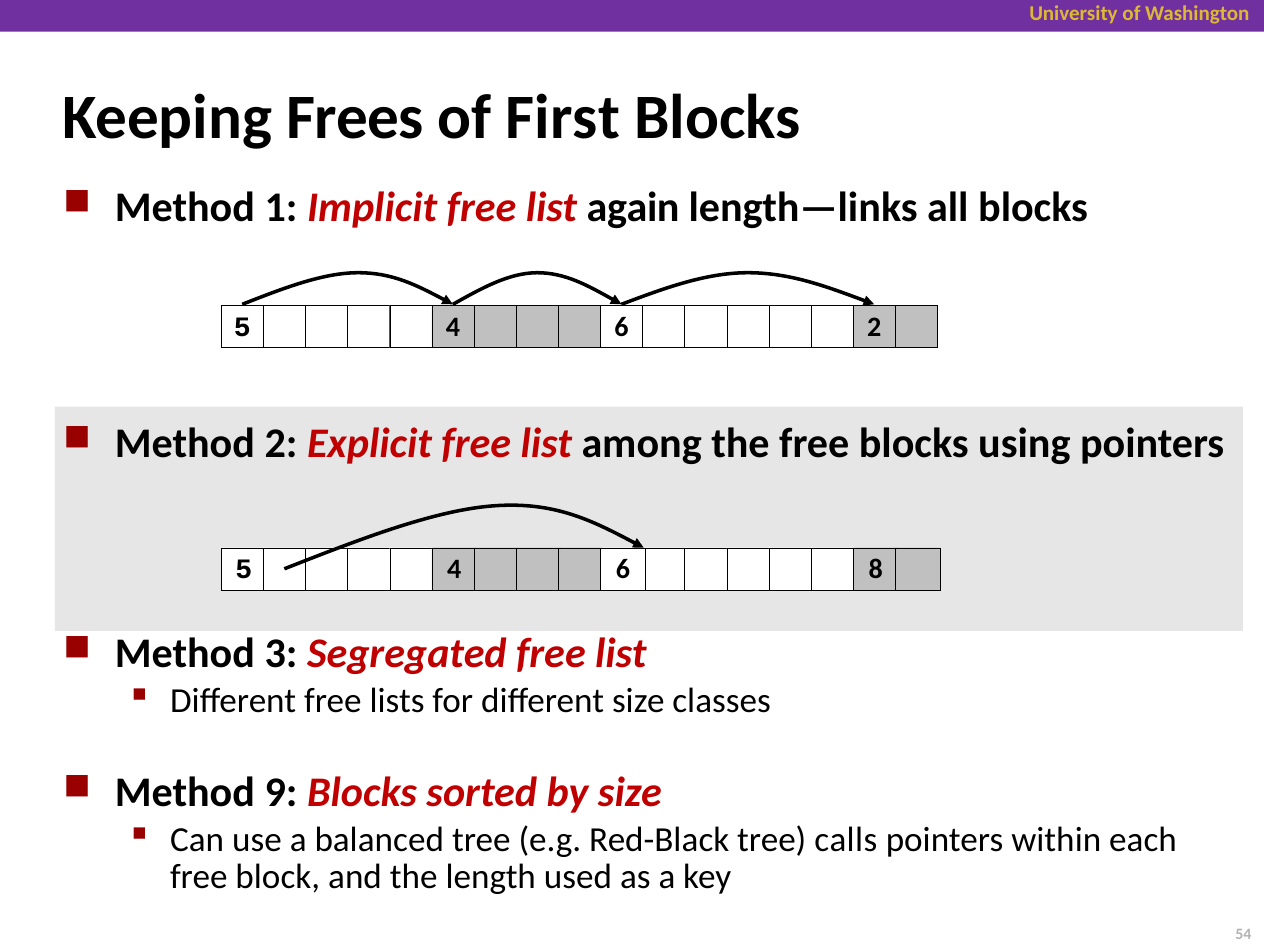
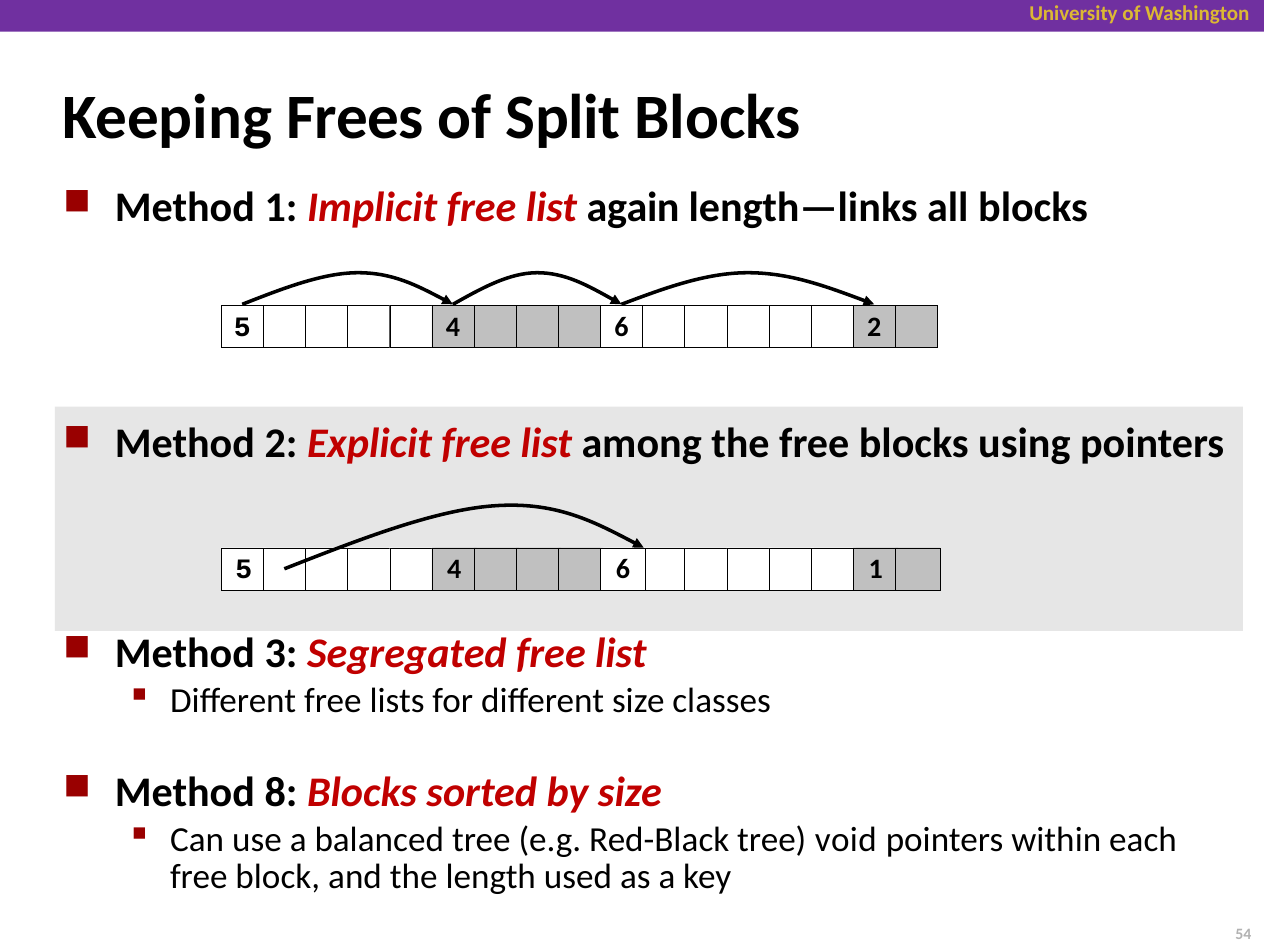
First: First -> Split
4 8: 8 -> 1
9: 9 -> 8
calls: calls -> void
